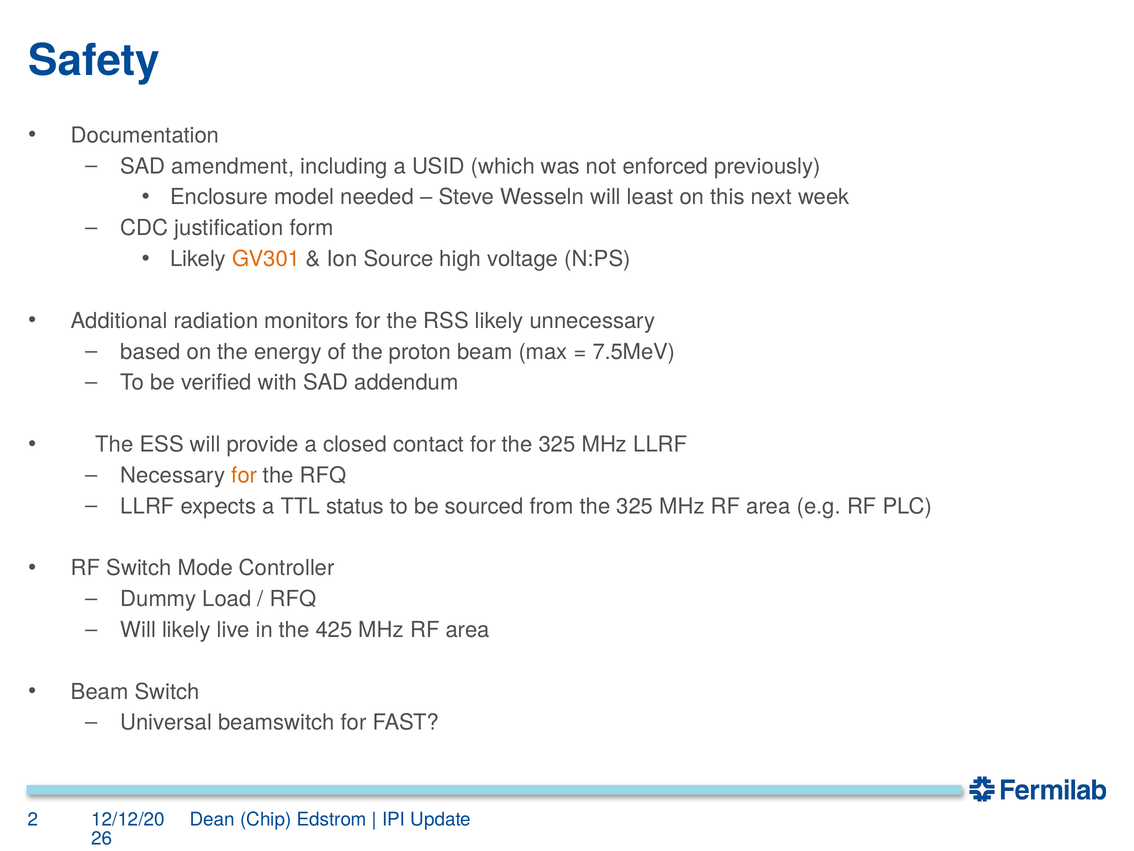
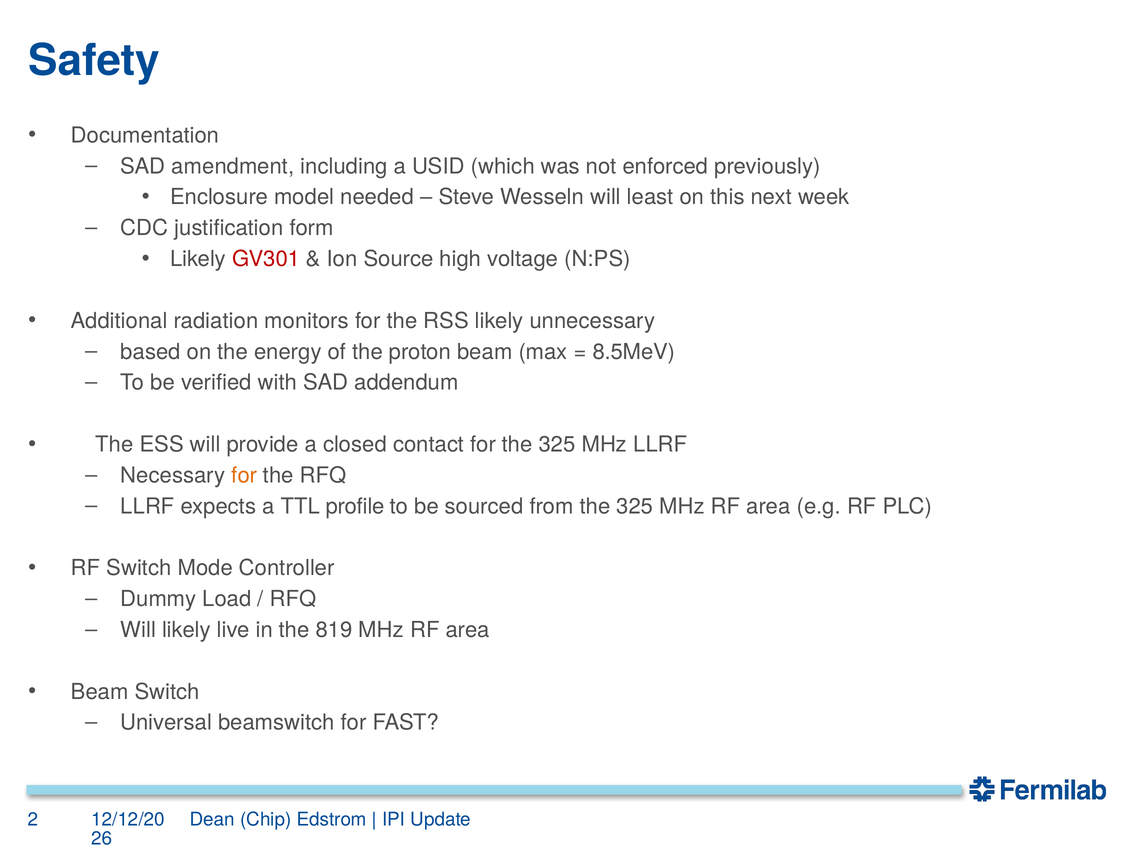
GV301 colour: orange -> red
7.5MeV: 7.5MeV -> 8.5MeV
status: status -> profile
425: 425 -> 819
